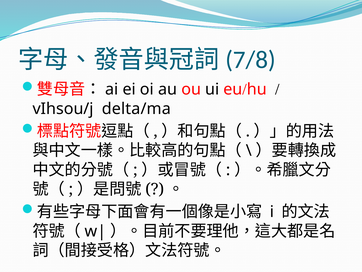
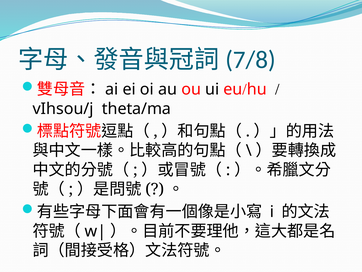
delta/ma: delta/ma -> theta/ma
